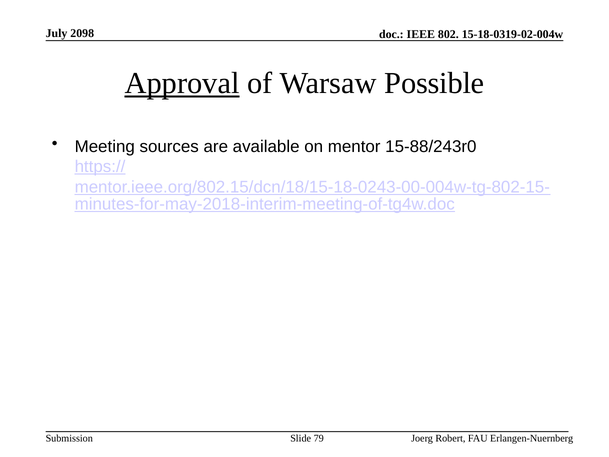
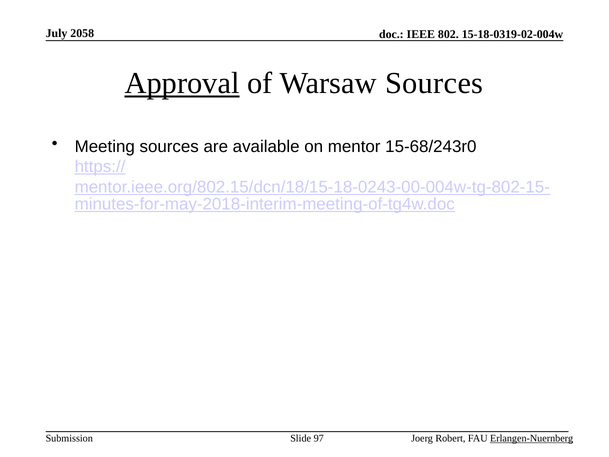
2098: 2098 -> 2058
Warsaw Possible: Possible -> Sources
15-88/243r0: 15-88/243r0 -> 15-68/243r0
79: 79 -> 97
Erlangen-Nuernberg underline: none -> present
